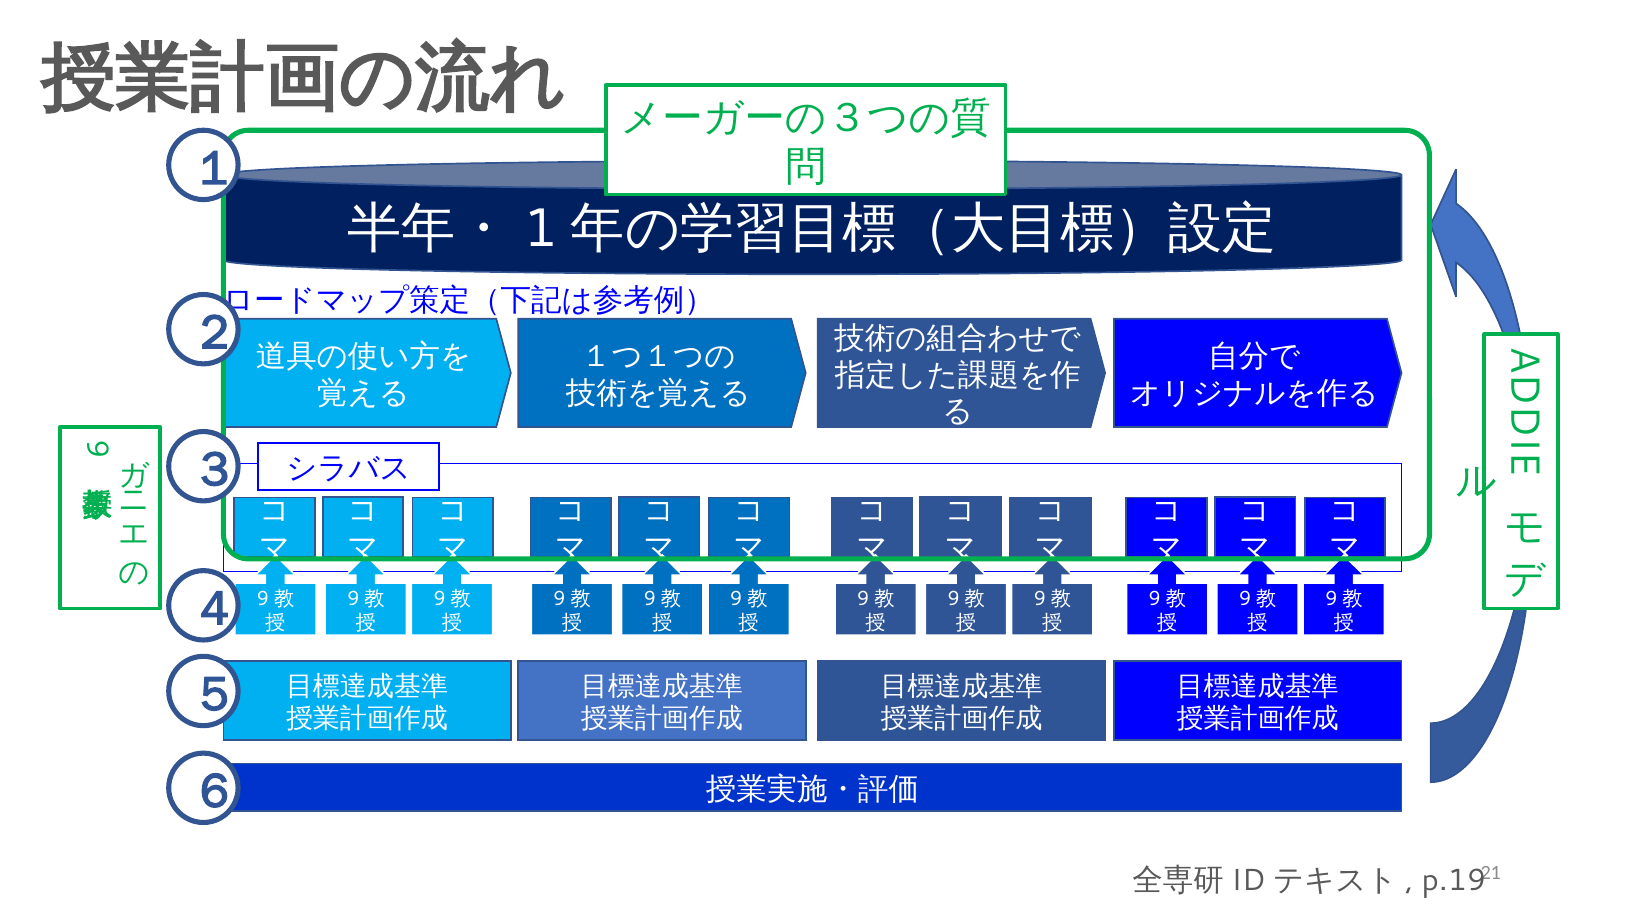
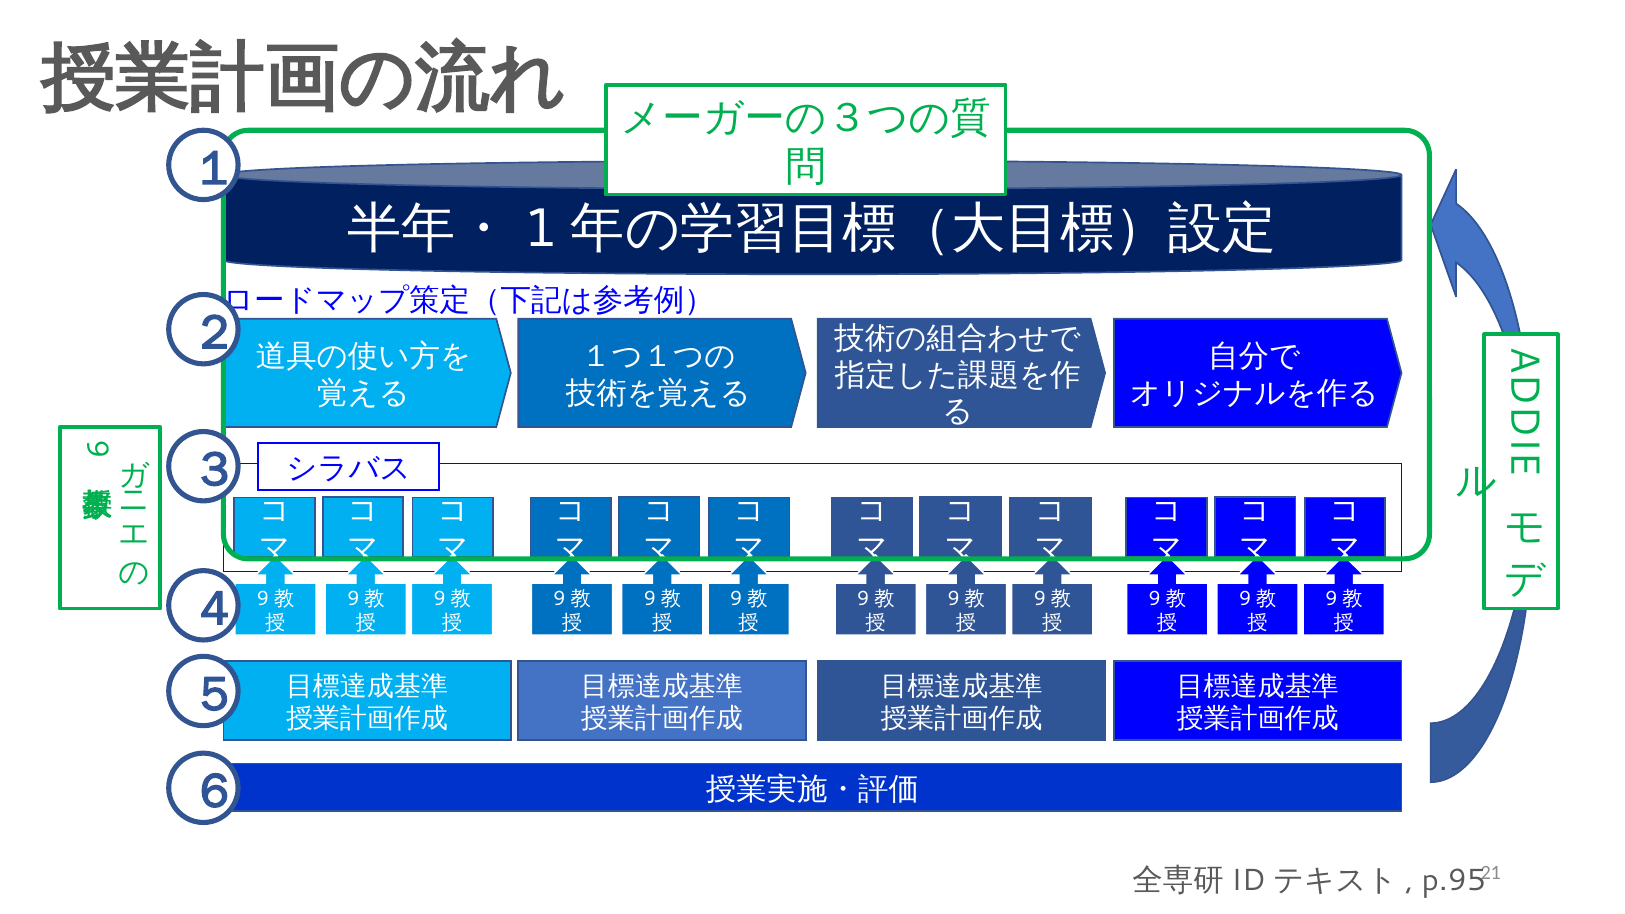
p.19: p.19 -> p.95
